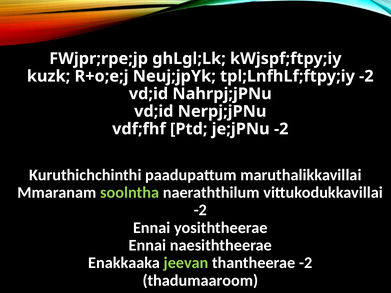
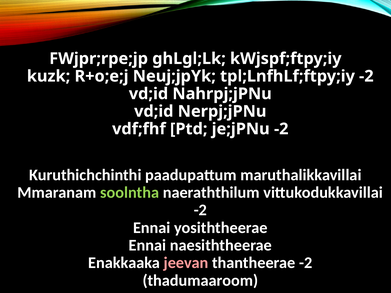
jeevan colour: light green -> pink
